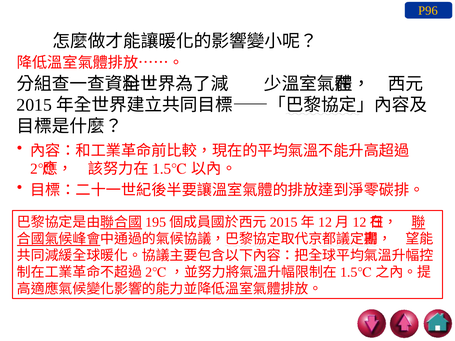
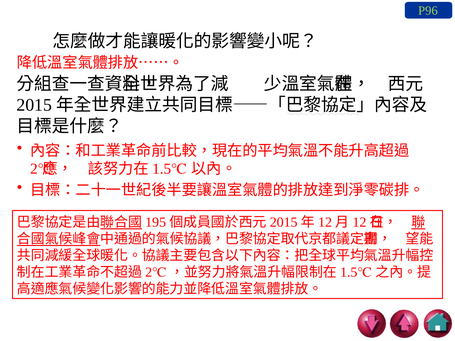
P96 colour: yellow -> light green
